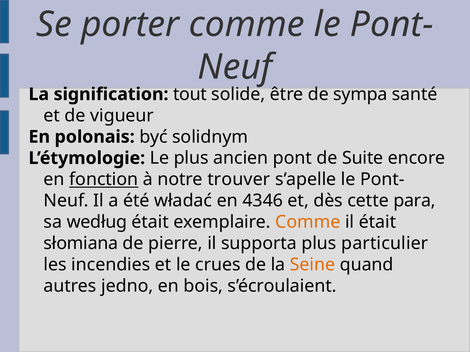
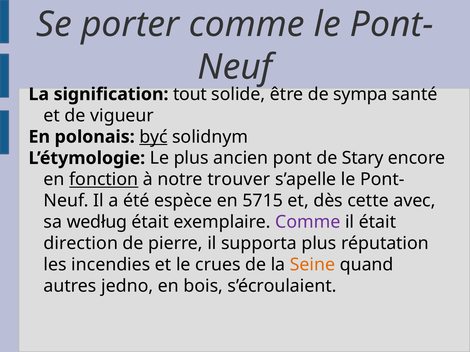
być underline: none -> present
Suite: Suite -> Stary
władać: władać -> espèce
4346: 4346 -> 5715
para: para -> avec
Comme at (308, 222) colour: orange -> purple
słomiana: słomiana -> direction
particulier: particulier -> réputation
